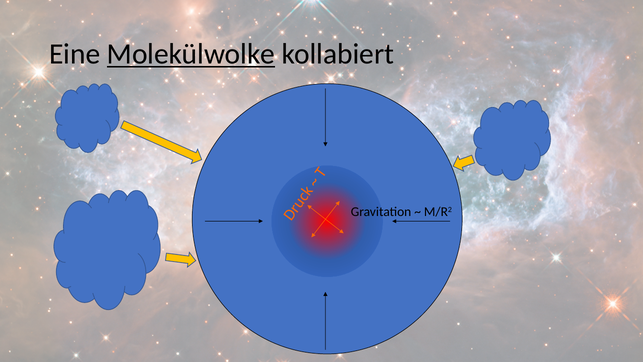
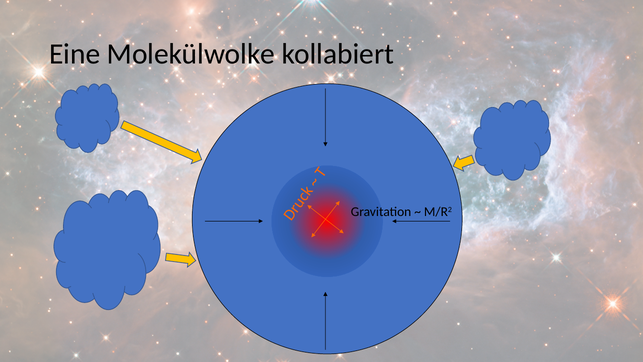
Molekülwolke underline: present -> none
